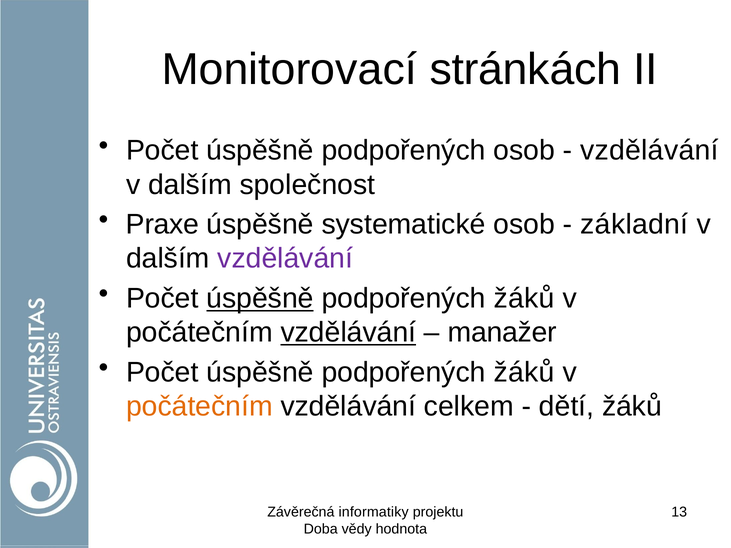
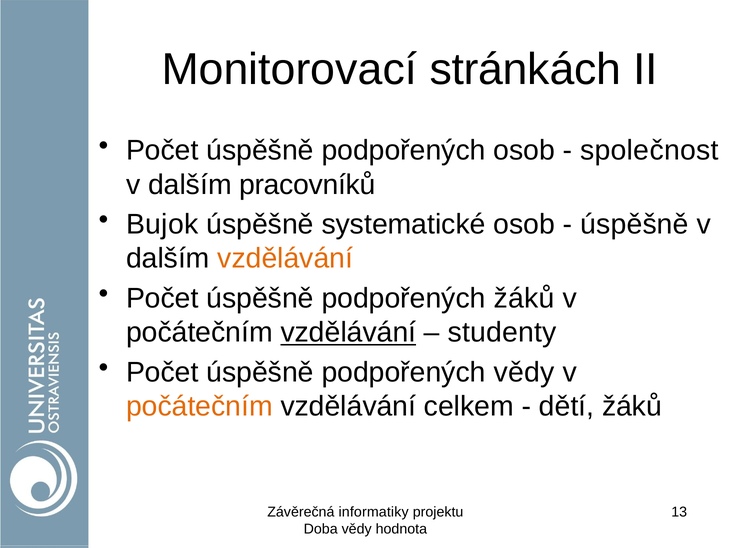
vzdělávání at (649, 151): vzdělávání -> společnost
společnost: společnost -> pracovníků
Praxe: Praxe -> Bujok
základní at (634, 225): základní -> úspěšně
vzdělávání at (285, 259) colour: purple -> orange
úspěšně at (260, 299) underline: present -> none
manažer: manažer -> studenty
žáků at (524, 373): žáků -> vědy
